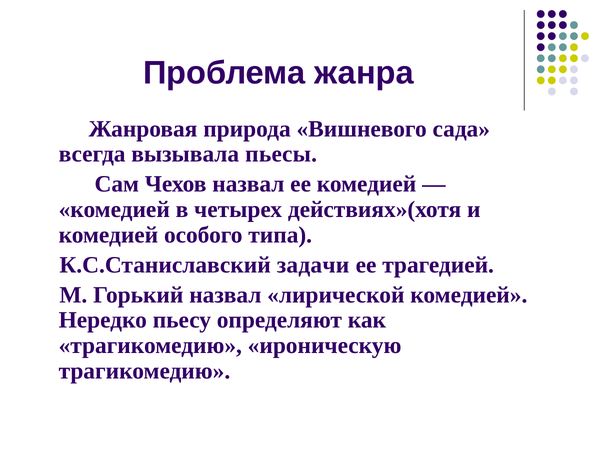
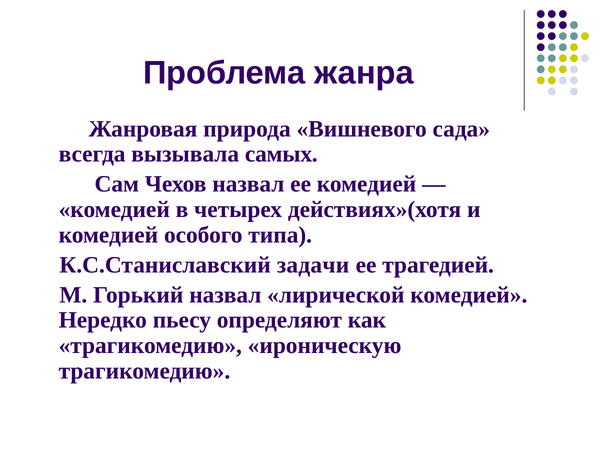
пьесы: пьесы -> самых
